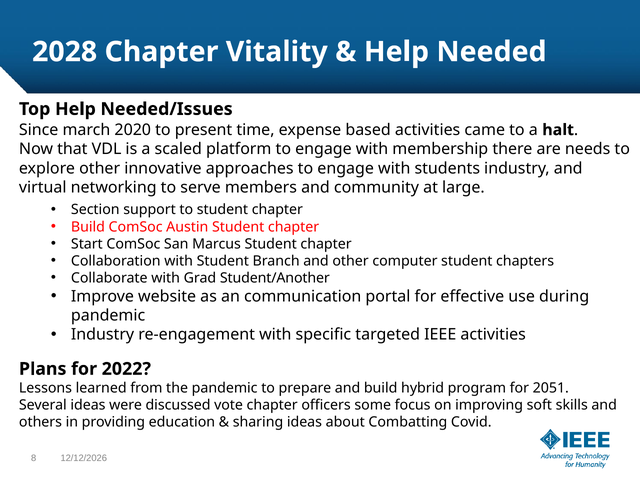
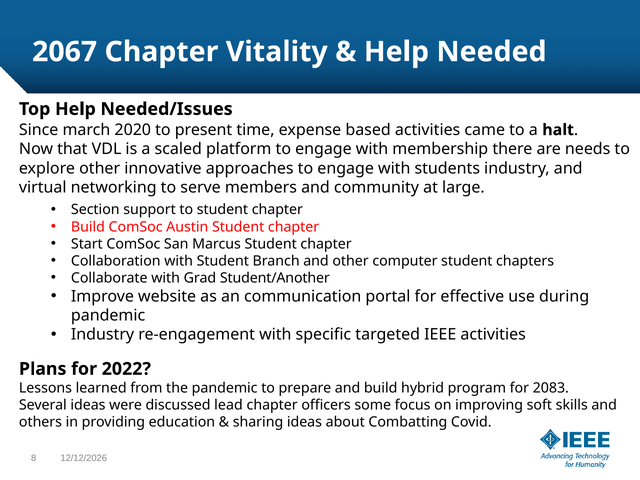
2028: 2028 -> 2067
2051: 2051 -> 2083
vote: vote -> lead
